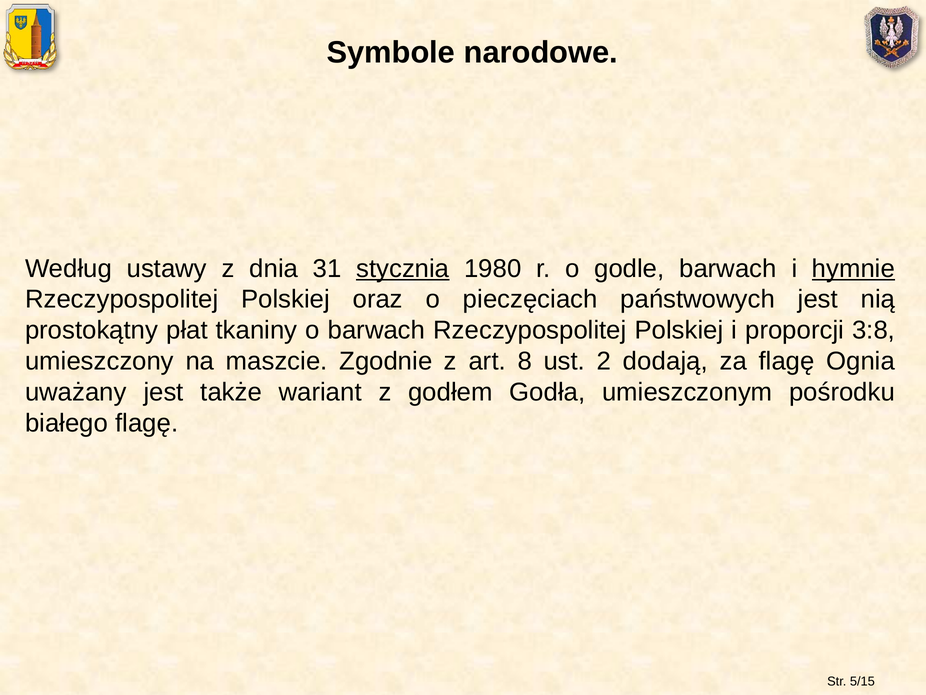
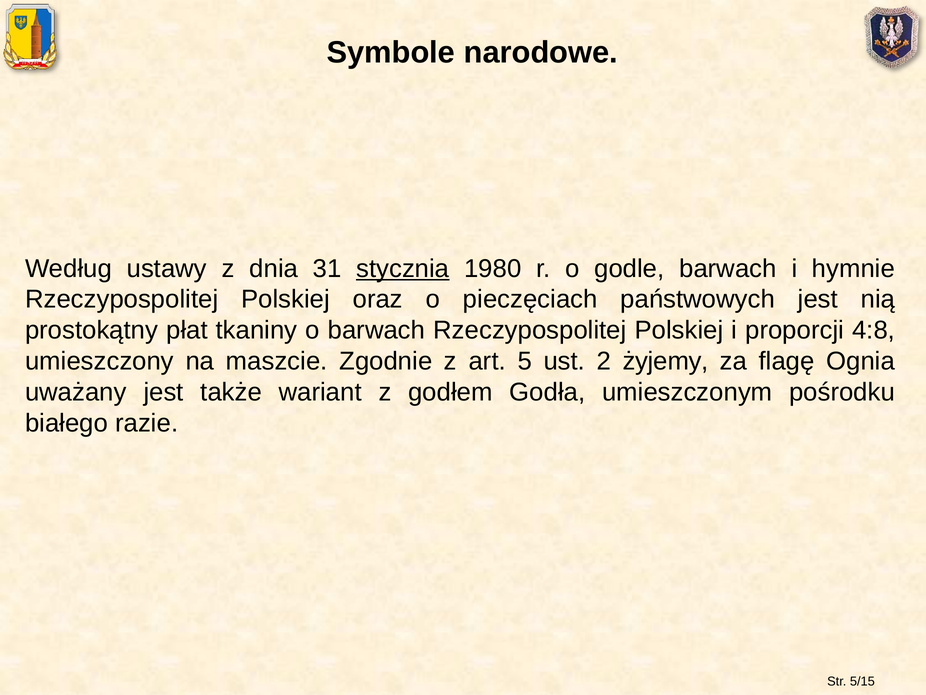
hymnie underline: present -> none
3:8: 3:8 -> 4:8
8: 8 -> 5
dodają: dodają -> żyjemy
białego flagę: flagę -> razie
